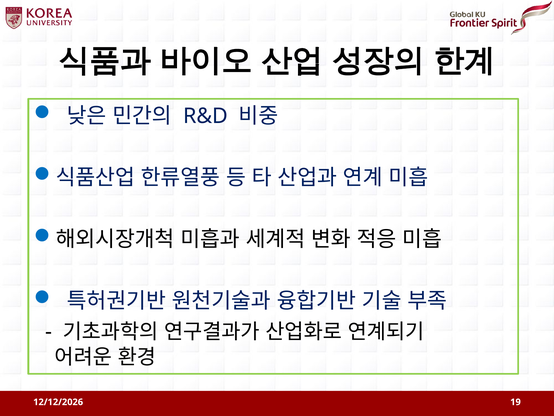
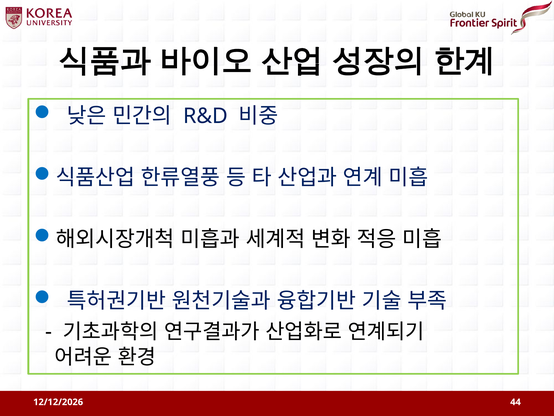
19: 19 -> 44
